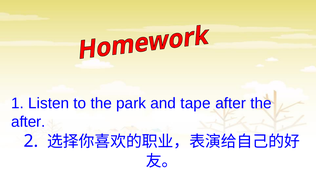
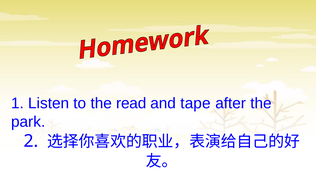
park: park -> read
after at (28, 122): after -> park
